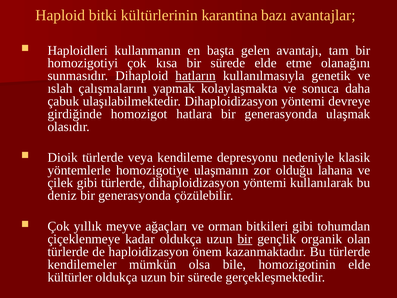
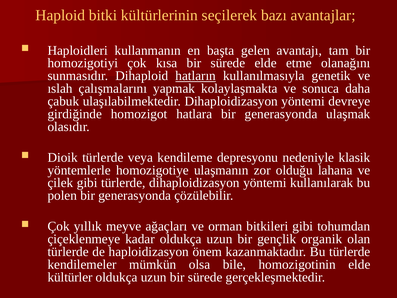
karantina: karantina -> seçilerek
deniz: deniz -> polen
bir at (245, 239) underline: present -> none
